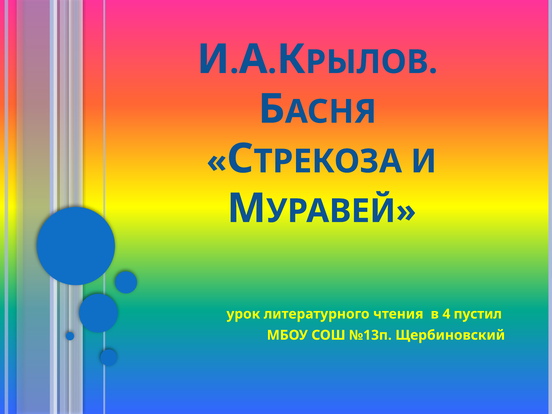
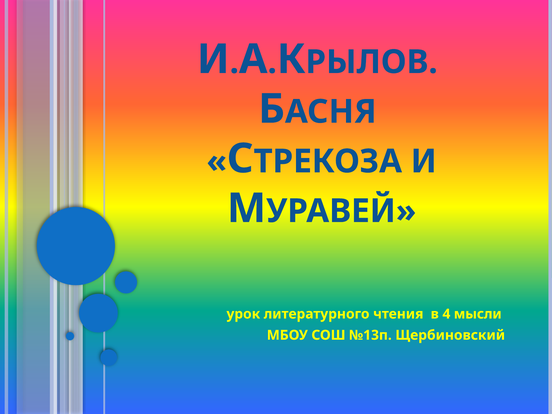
пустил: пустил -> мысли
